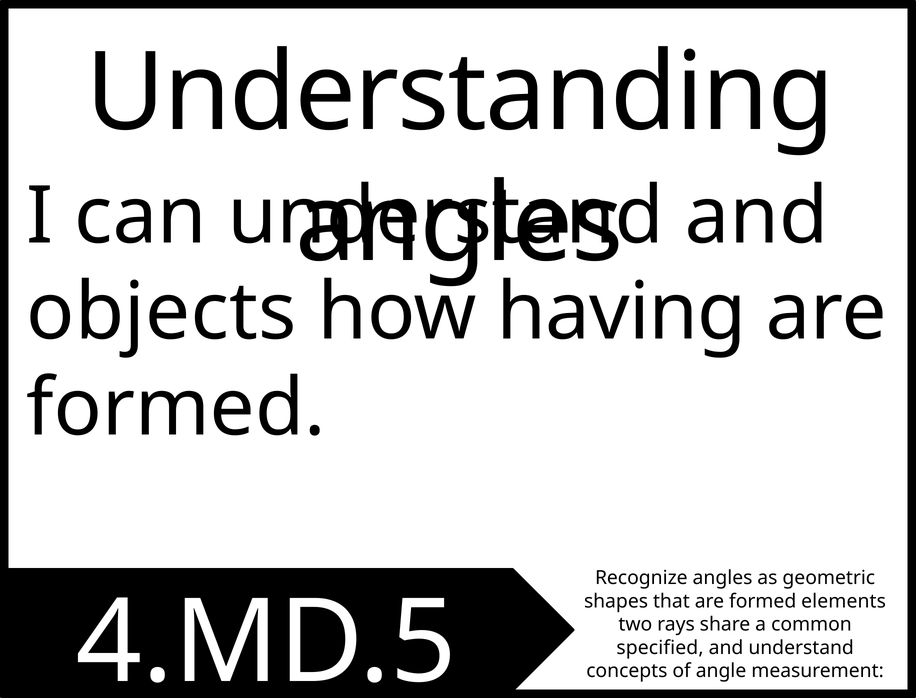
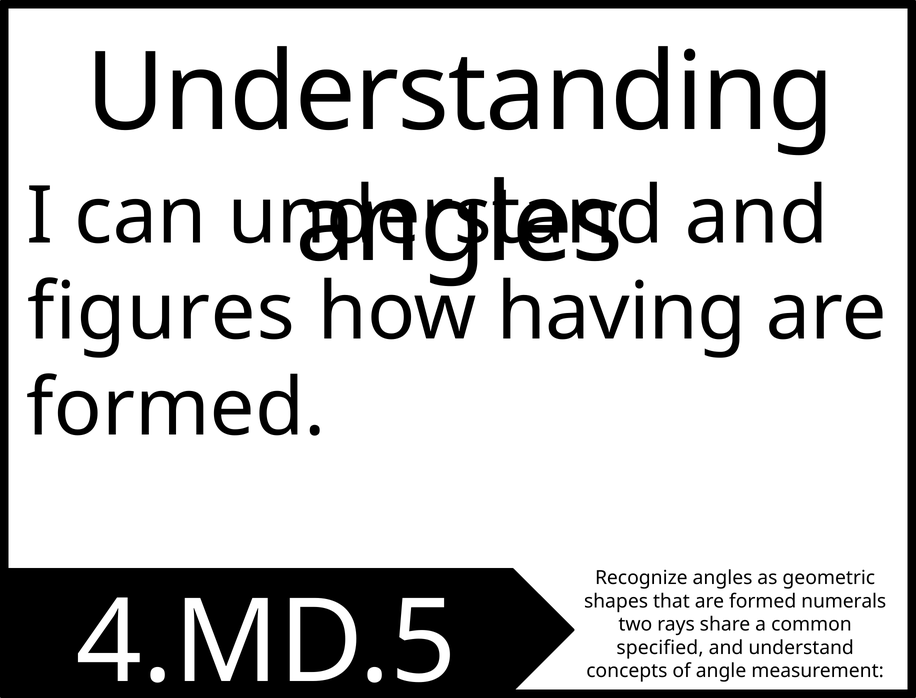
objects: objects -> figures
elements: elements -> numerals
